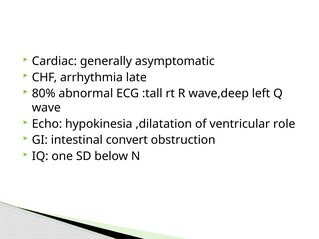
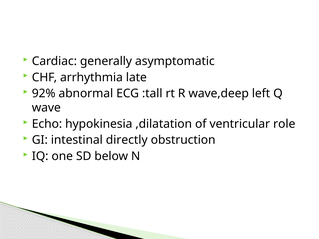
80%: 80% -> 92%
convert: convert -> directly
